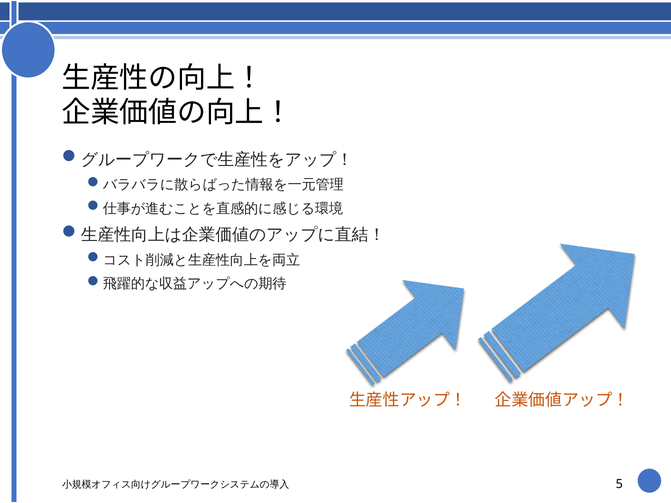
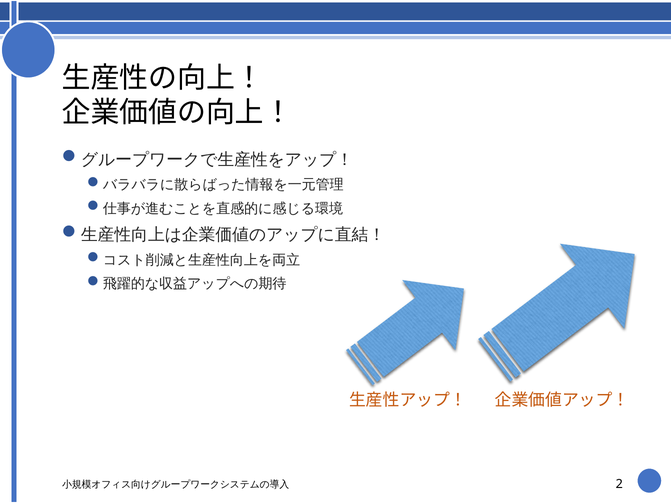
5: 5 -> 2
